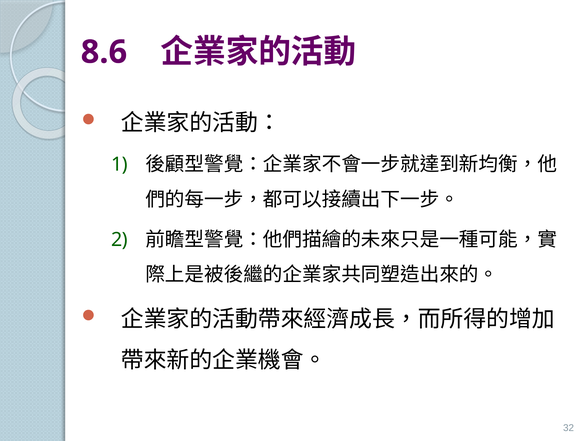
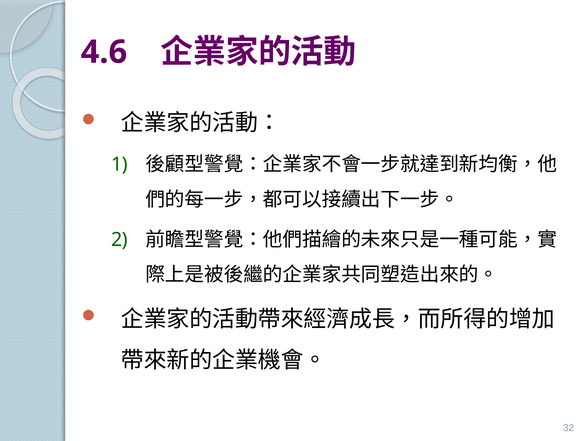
8.6: 8.6 -> 4.6
